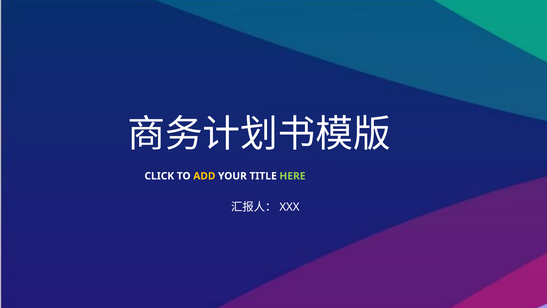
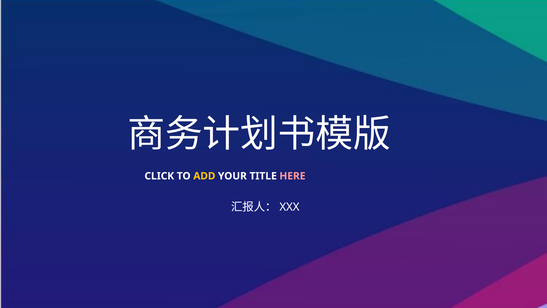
HERE colour: light green -> pink
